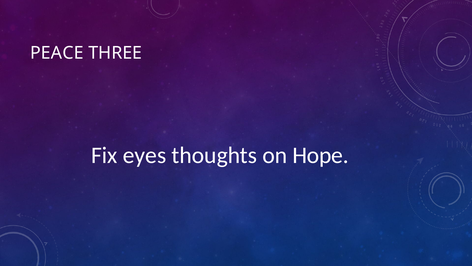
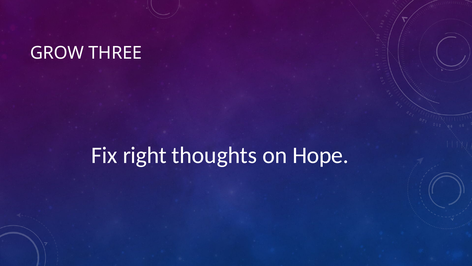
PEACE: PEACE -> GROW
eyes: eyes -> right
